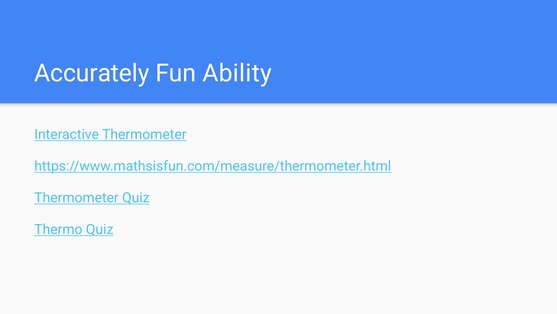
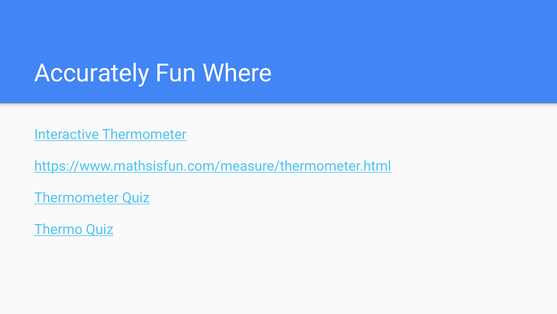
Ability: Ability -> Where
